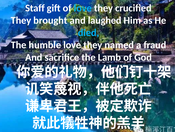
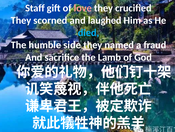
love at (83, 8) colour: light blue -> pink
brought: brought -> scorned
humble love: love -> side
